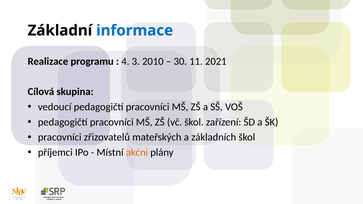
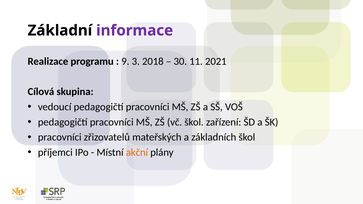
informace colour: blue -> purple
4: 4 -> 9
2010: 2010 -> 2018
